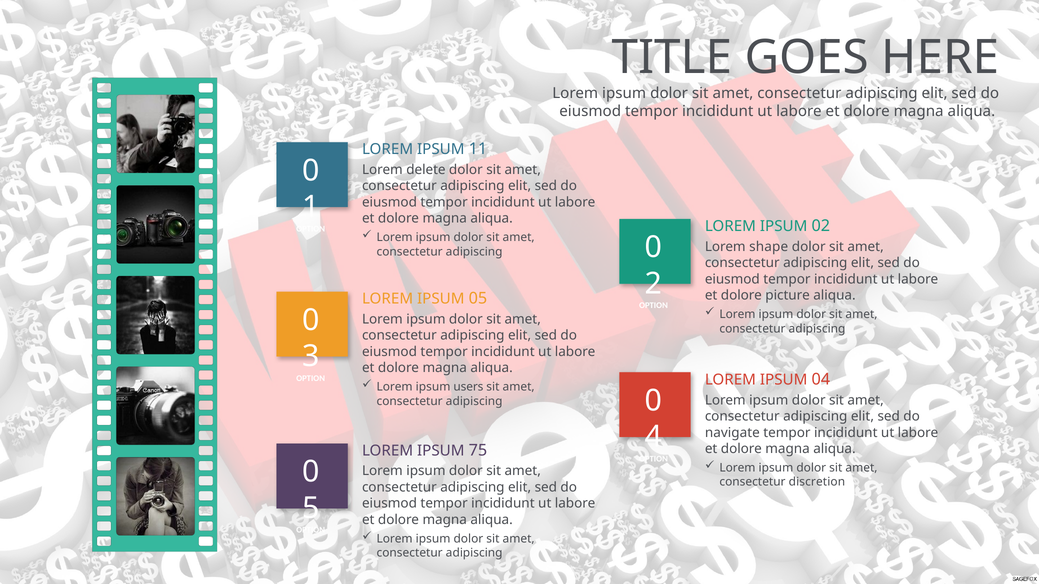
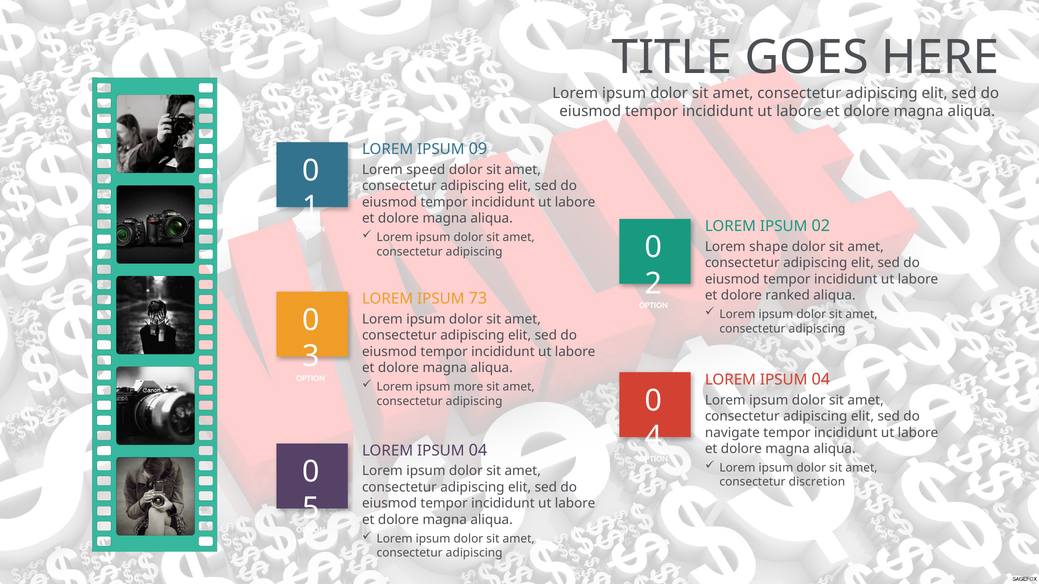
11: 11 -> 09
delete: delete -> speed
picture: picture -> ranked
05: 05 -> 73
users: users -> more
75 at (478, 451): 75 -> 04
